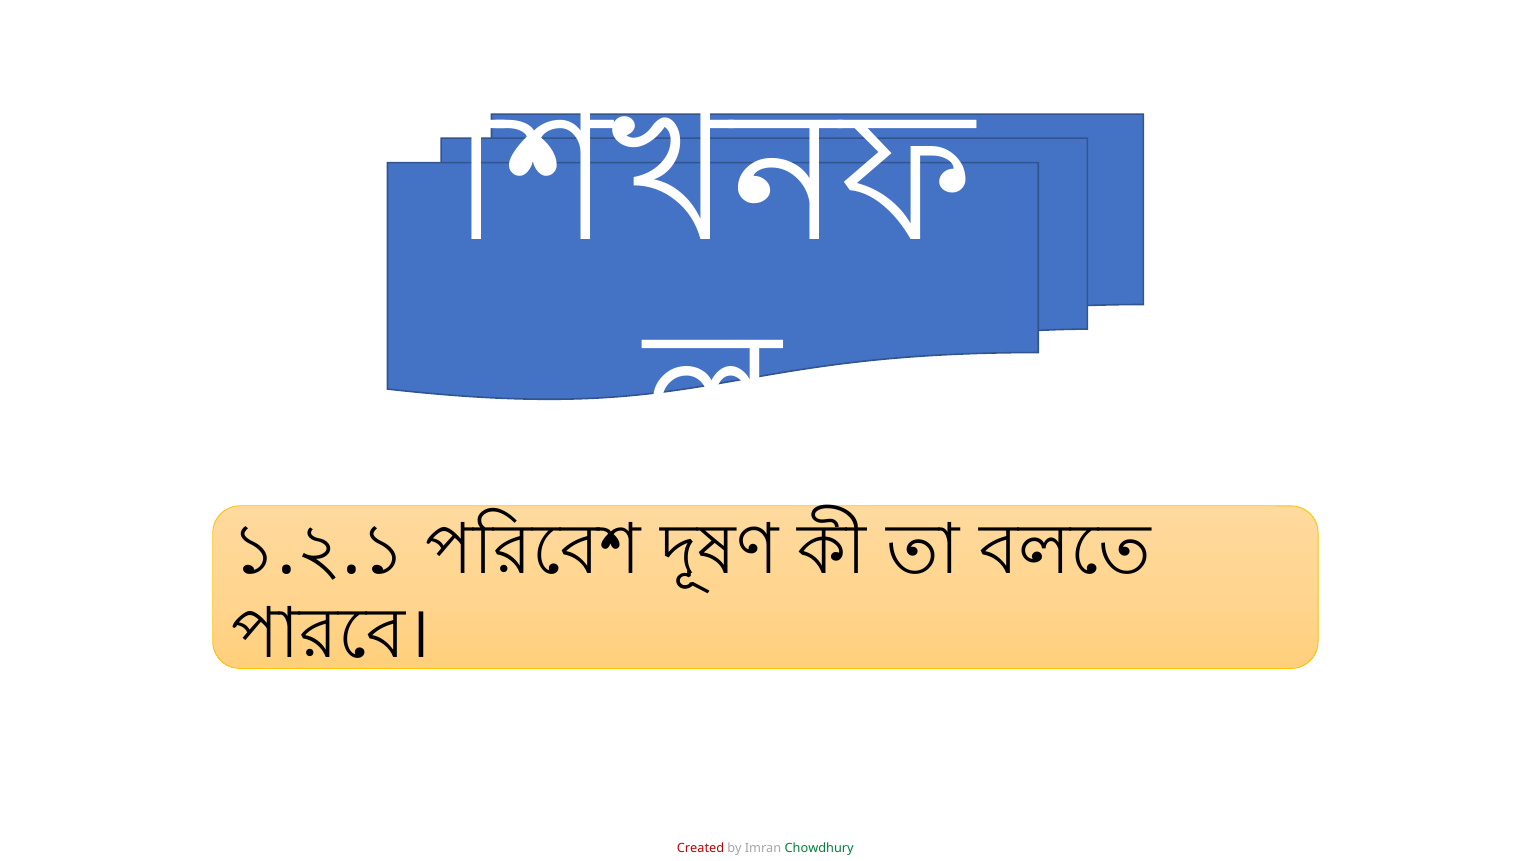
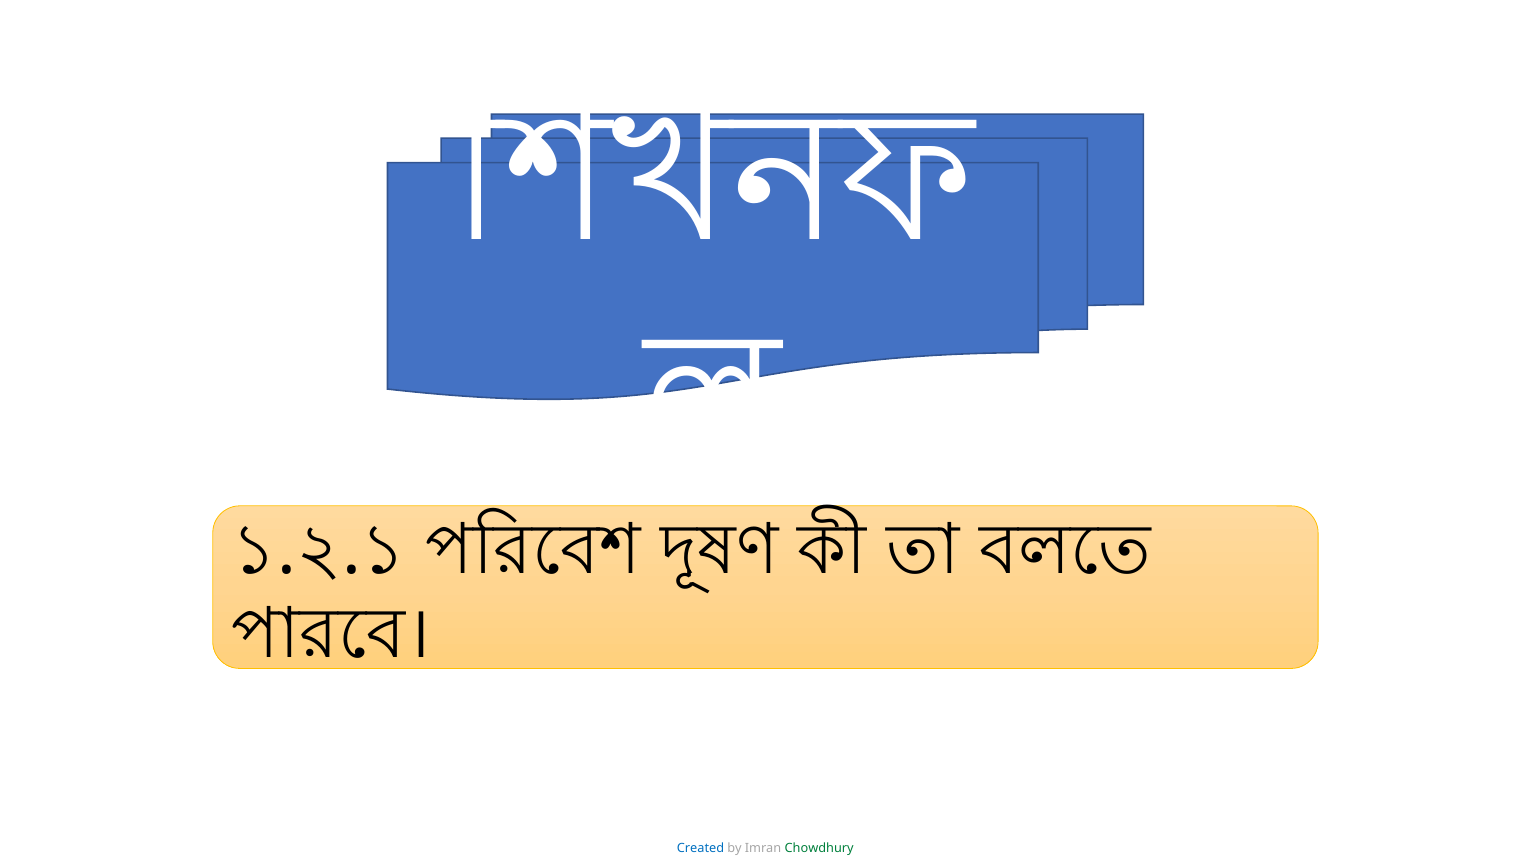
Created colour: red -> blue
